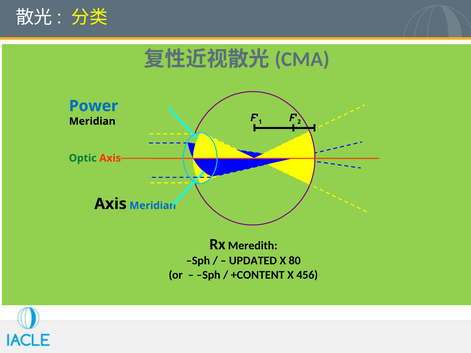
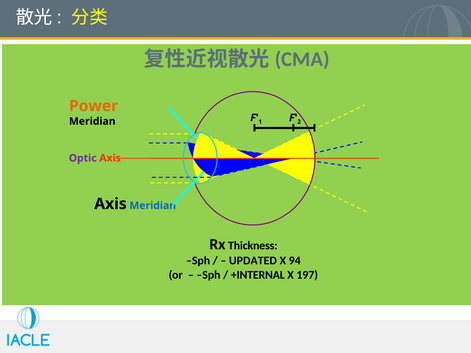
Power colour: blue -> orange
Optic colour: green -> purple
Meredith: Meredith -> Thickness
80: 80 -> 94
+CONTENT: +CONTENT -> +INTERNAL
456: 456 -> 197
